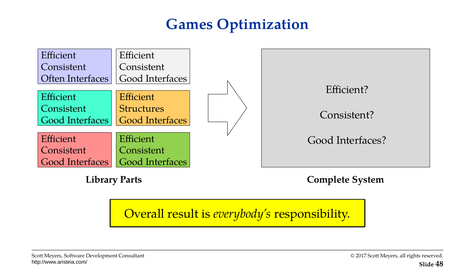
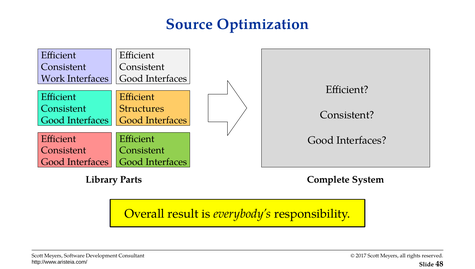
Games: Games -> Source
Often: Often -> Work
